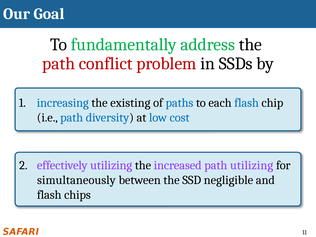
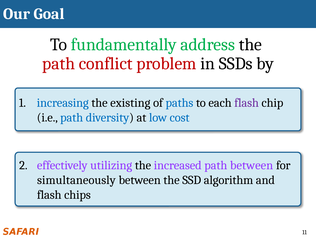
flash at (247, 103) colour: blue -> purple
path utilizing: utilizing -> between
negligible: negligible -> algorithm
